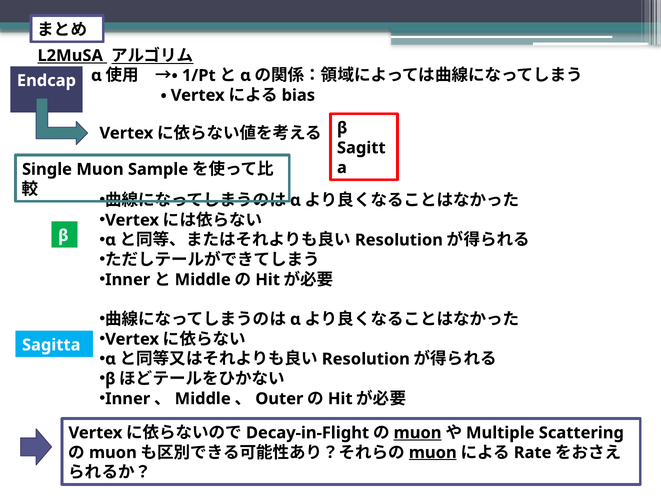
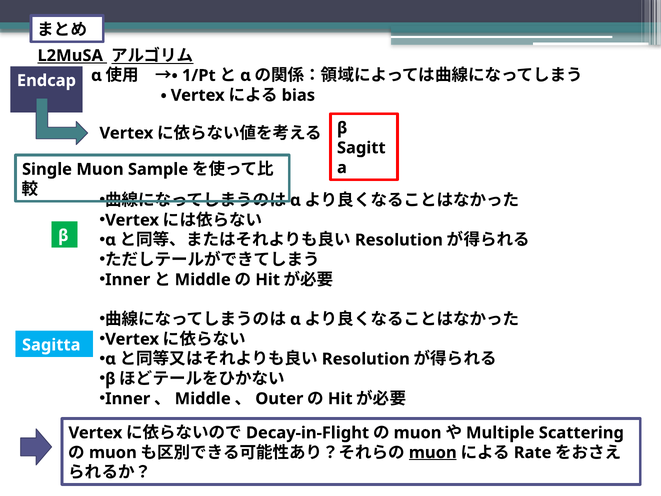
muon at (418, 433) underline: present -> none
